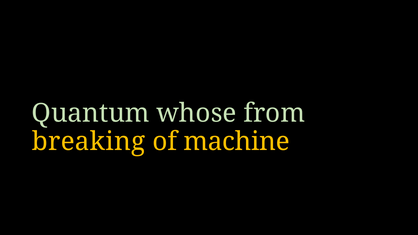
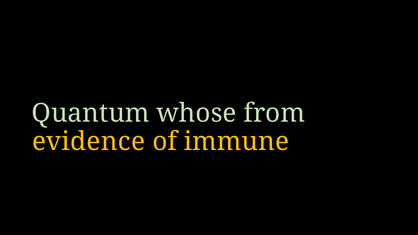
breaking: breaking -> evidence
machine: machine -> immune
